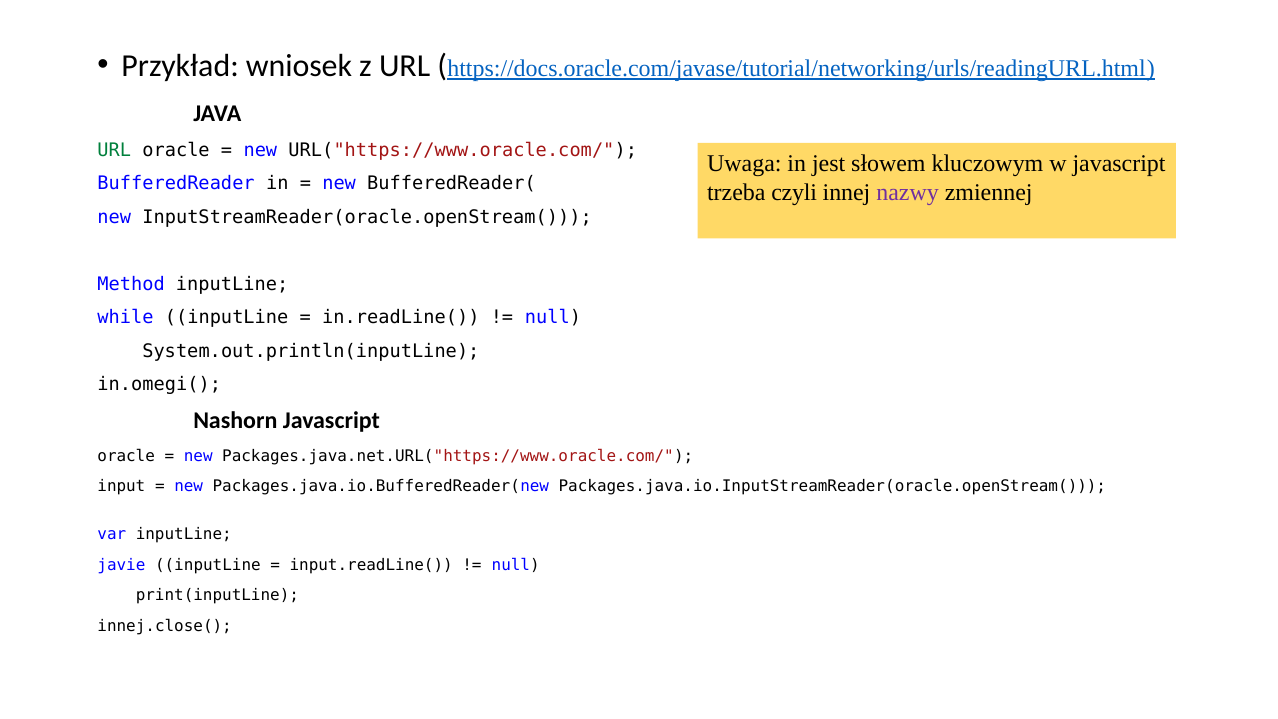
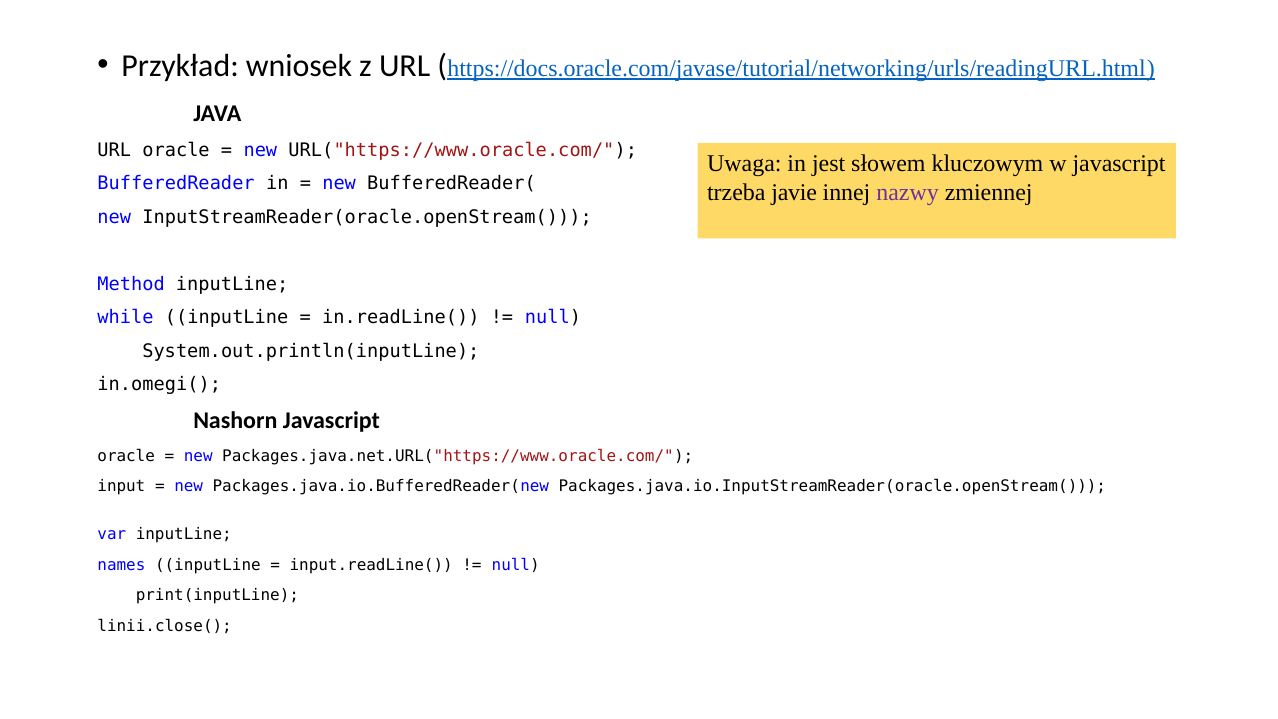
URL at (114, 150) colour: green -> black
czyli: czyli -> javie
javie: javie -> names
innej.close(: innej.close( -> linii.close(
